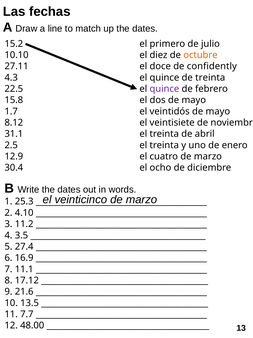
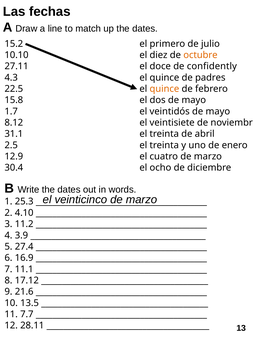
de treinta: treinta -> padres
quince at (164, 89) colour: purple -> orange
3.5: 3.5 -> 3.9
48.00: 48.00 -> 28.11
